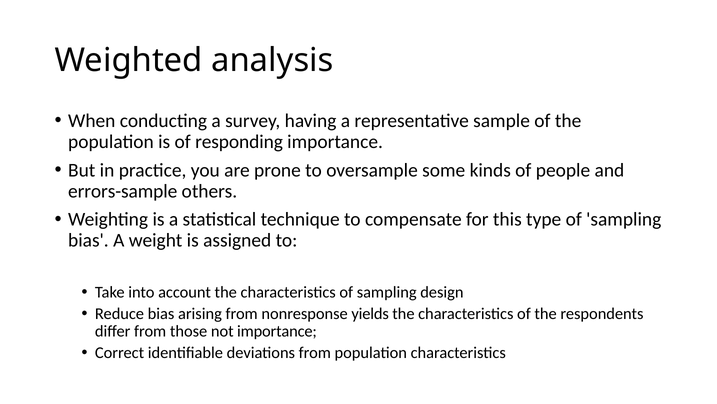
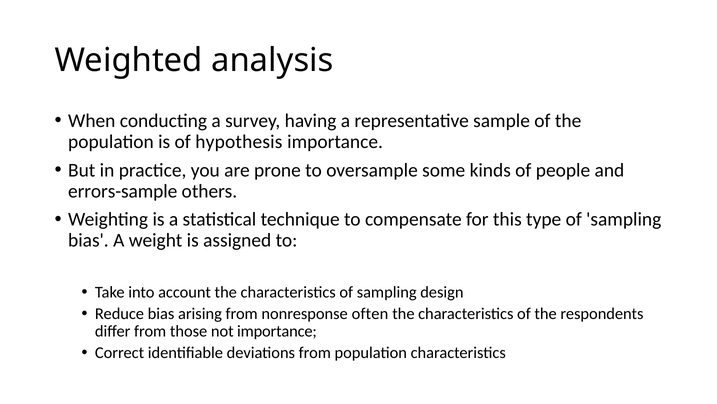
responding: responding -> hypothesis
yields: yields -> often
